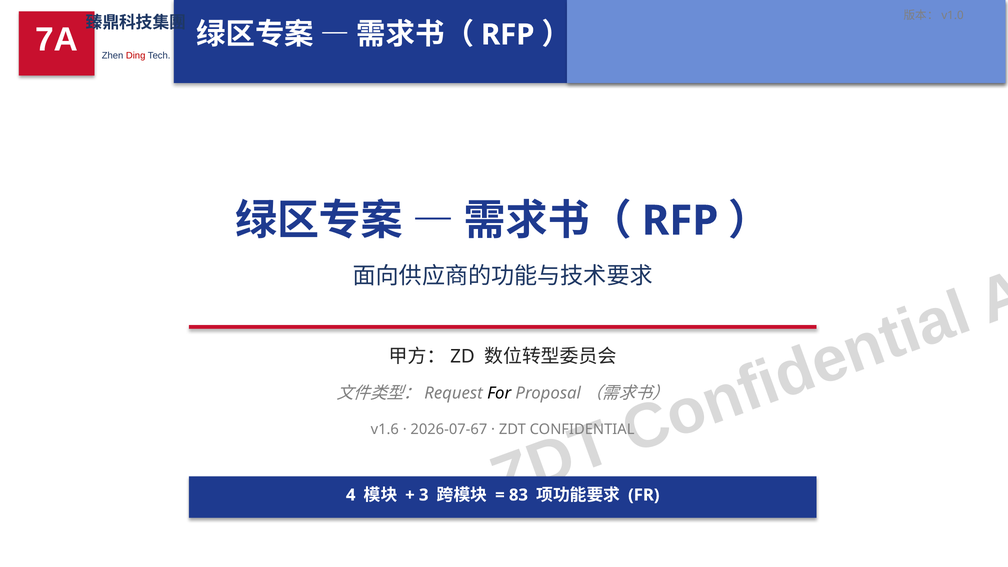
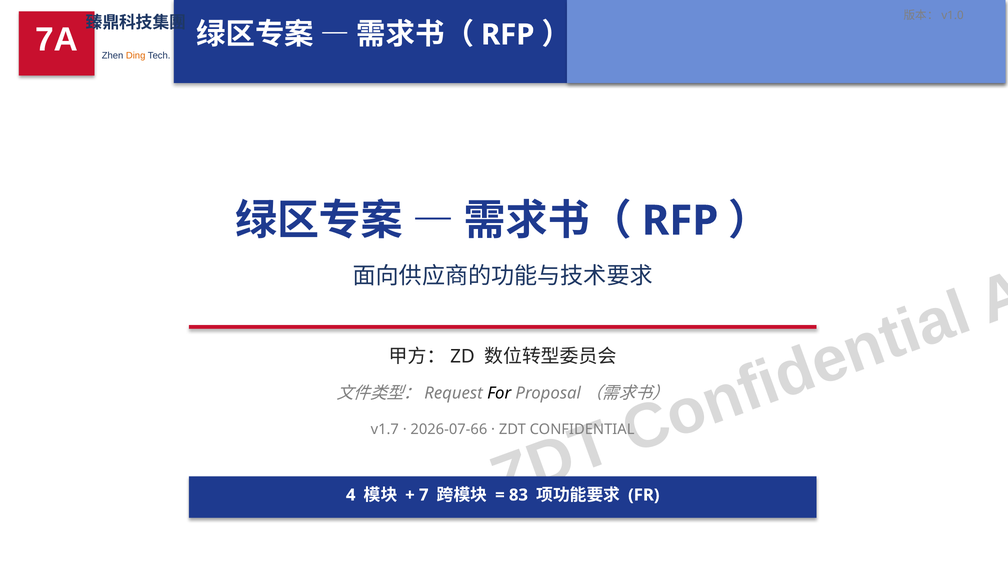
Ding colour: red -> orange
v1.6: v1.6 -> v1.7
2026-07-67: 2026-07-67 -> 2026-07-66
3: 3 -> 7
